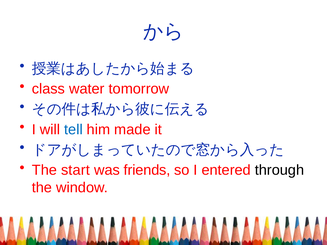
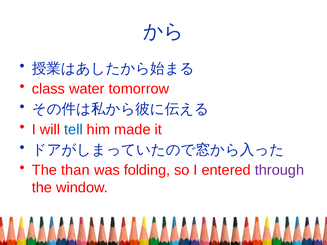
start: start -> than
friends: friends -> folding
through colour: black -> purple
